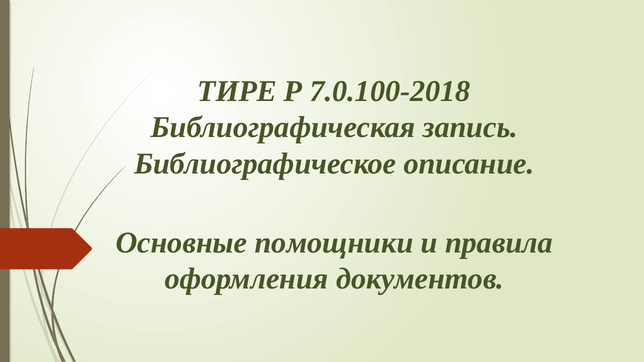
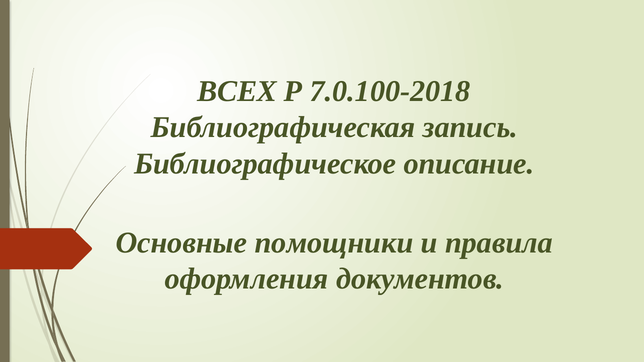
ТИРЕ: ТИРЕ -> ВСЕХ
